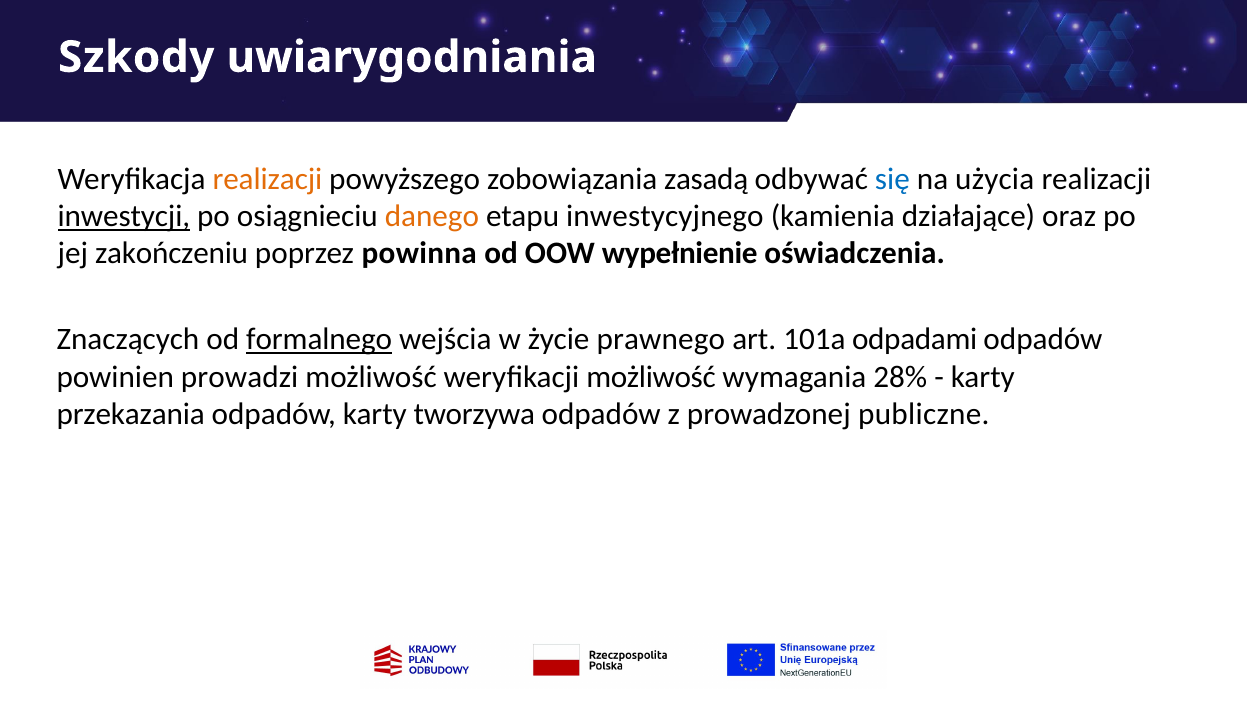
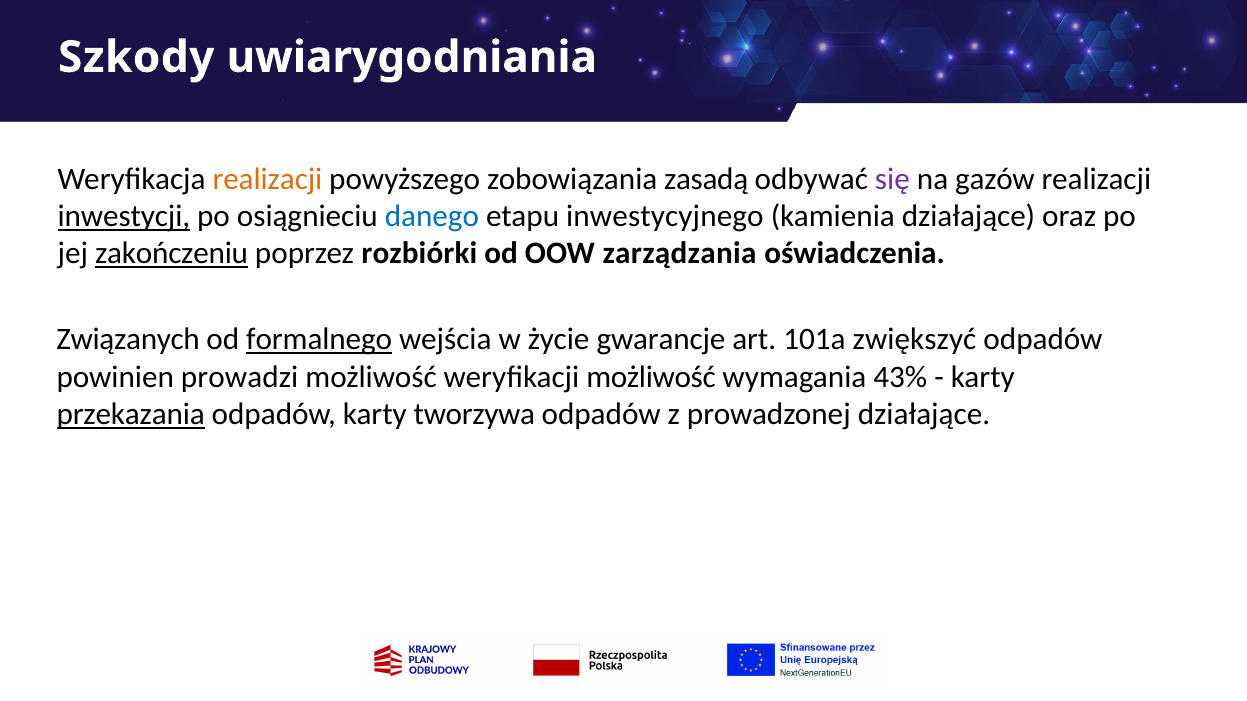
się colour: blue -> purple
użycia: użycia -> gazów
danego colour: orange -> blue
zakończeniu underline: none -> present
powinna: powinna -> rozbiórki
wypełnienie: wypełnienie -> zarządzania
Znaczących: Znaczących -> Związanych
prawnego: prawnego -> gwarancje
odpadami: odpadami -> zwiększyć
28%: 28% -> 43%
przekazania underline: none -> present
prowadzonej publiczne: publiczne -> działające
